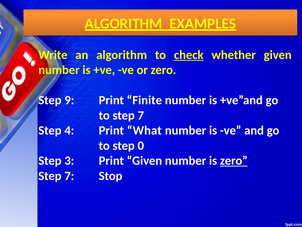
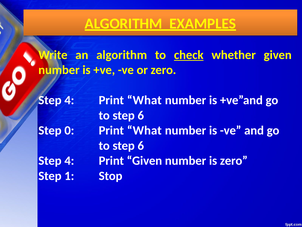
9 at (69, 100): 9 -> 4
Finite at (144, 100): Finite -> What
7 at (141, 115): 7 -> 6
4: 4 -> 0
0 at (141, 145): 0 -> 6
3 at (69, 160): 3 -> 4
zero at (234, 160) underline: present -> none
7 at (69, 176): 7 -> 1
